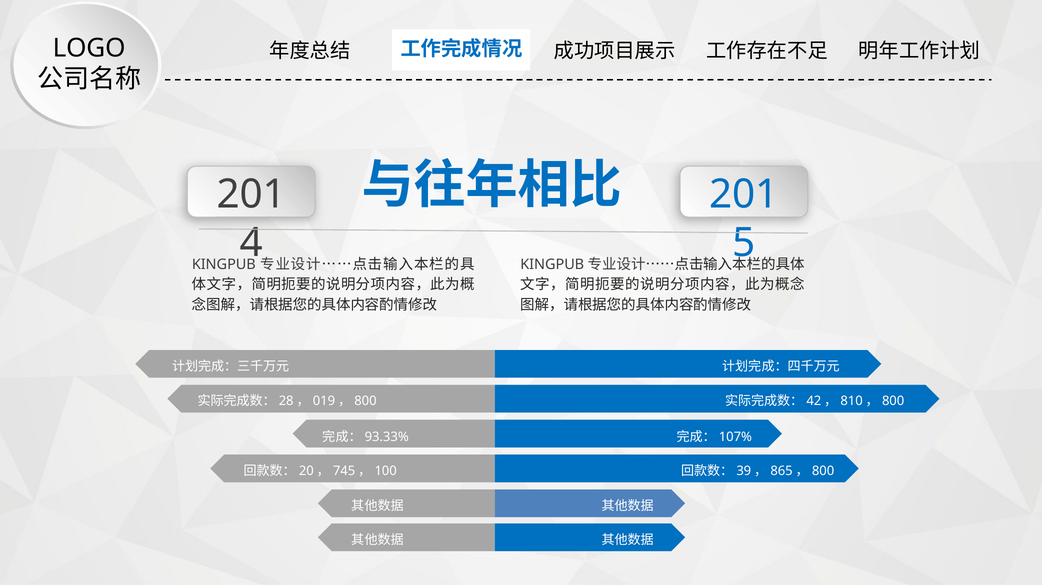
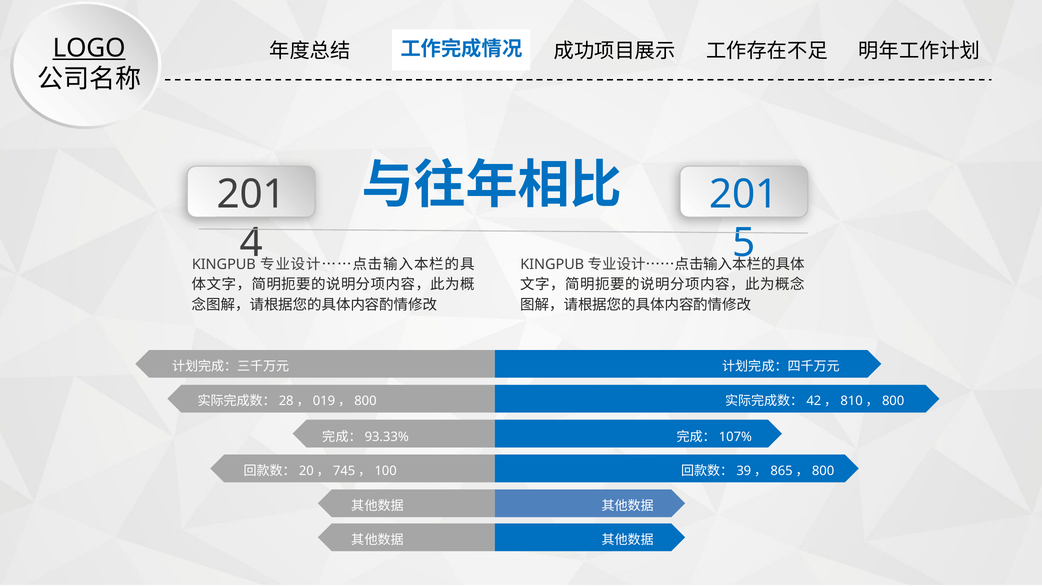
LOGO underline: none -> present
